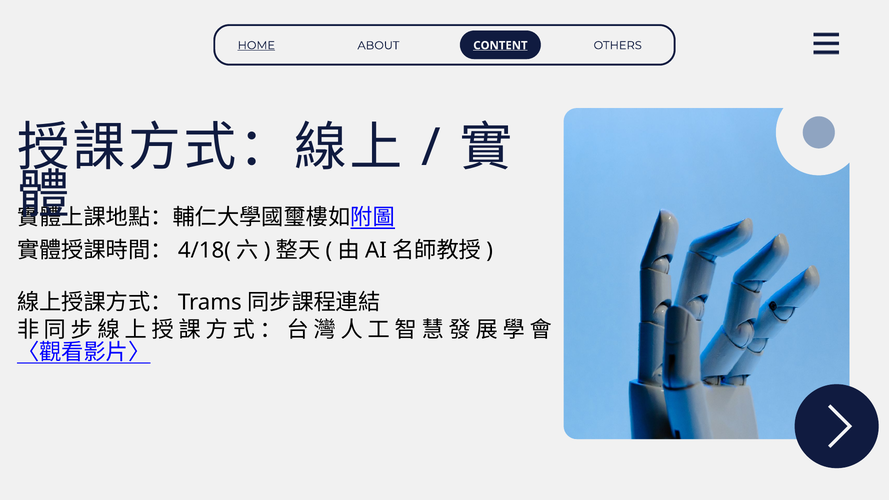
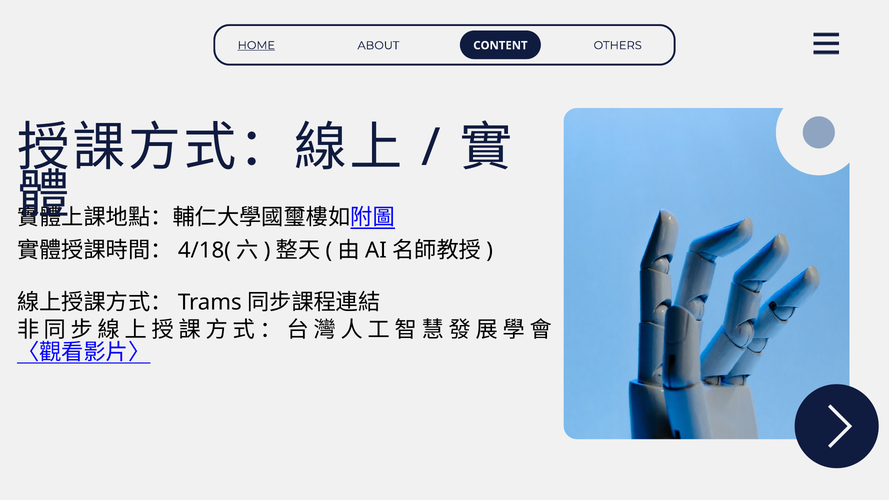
CONTENT underline: present -> none
